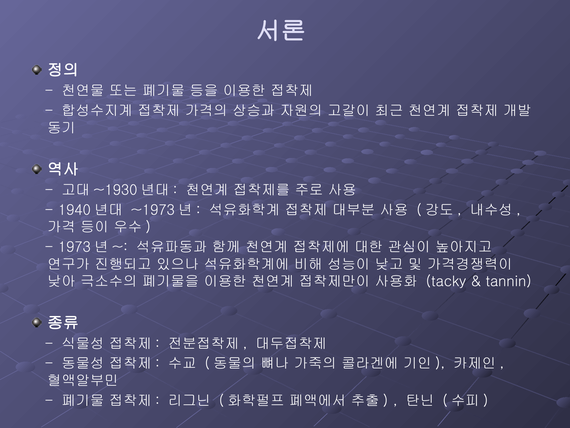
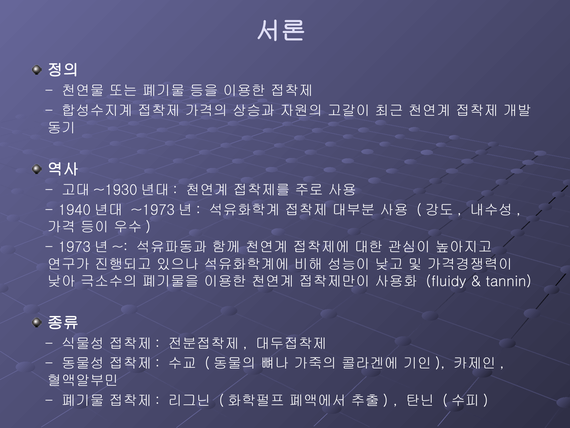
tacky: tacky -> fluidy
